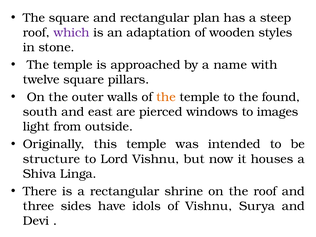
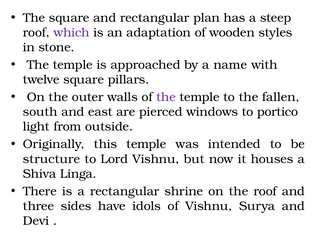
the at (166, 97) colour: orange -> purple
found: found -> fallen
images: images -> portico
